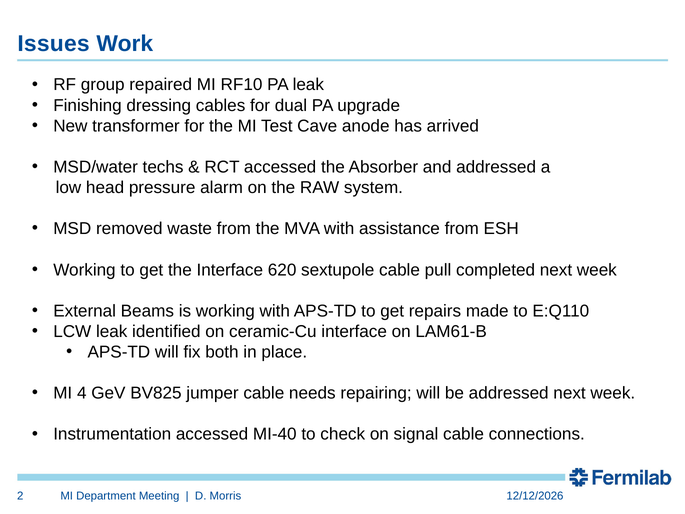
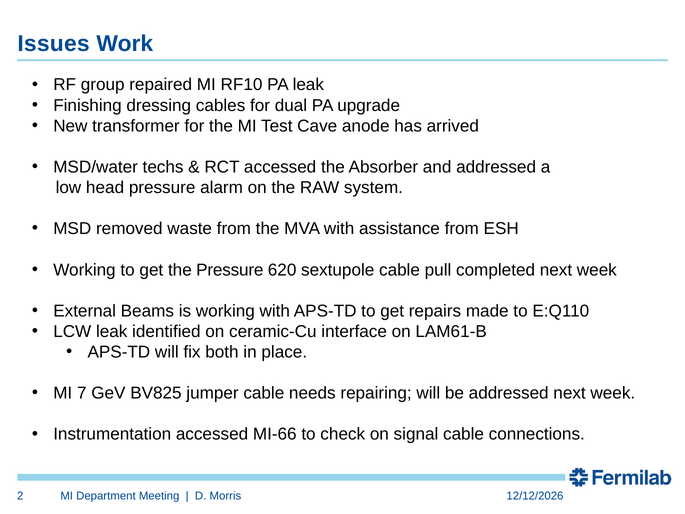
the Interface: Interface -> Pressure
4: 4 -> 7
MI-40: MI-40 -> MI-66
